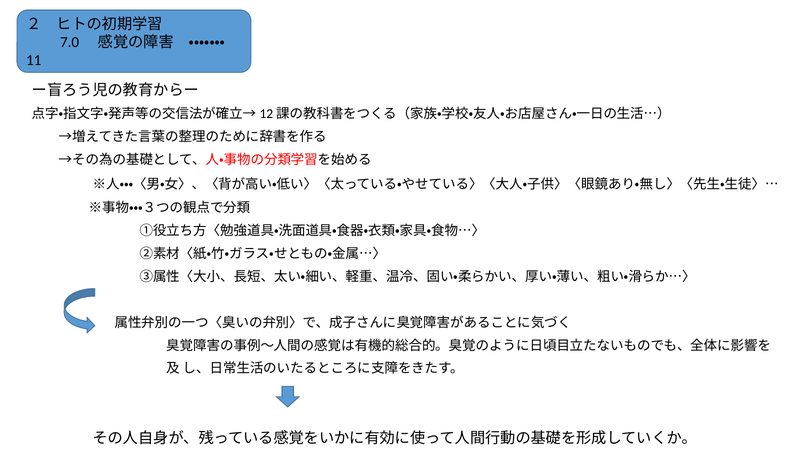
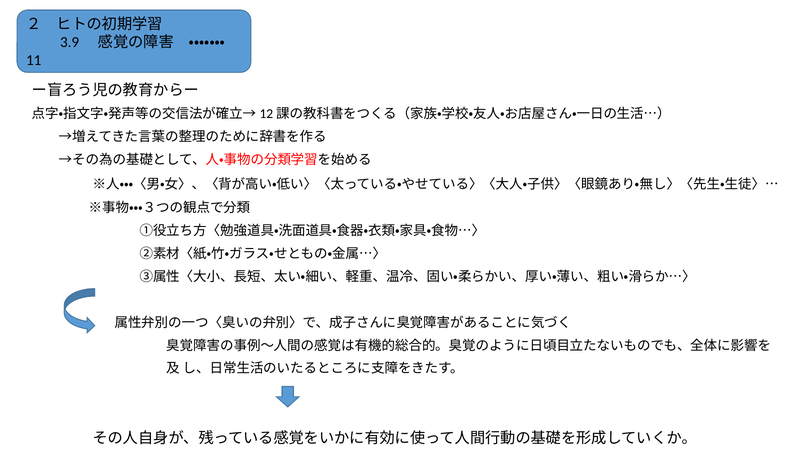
7.0: 7.0 -> 3.9
